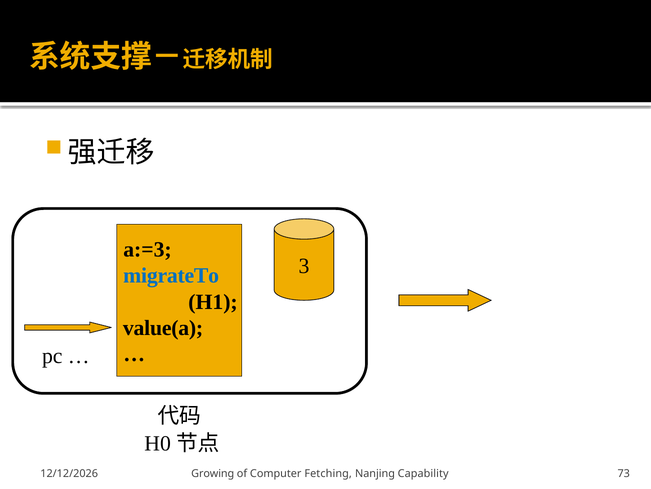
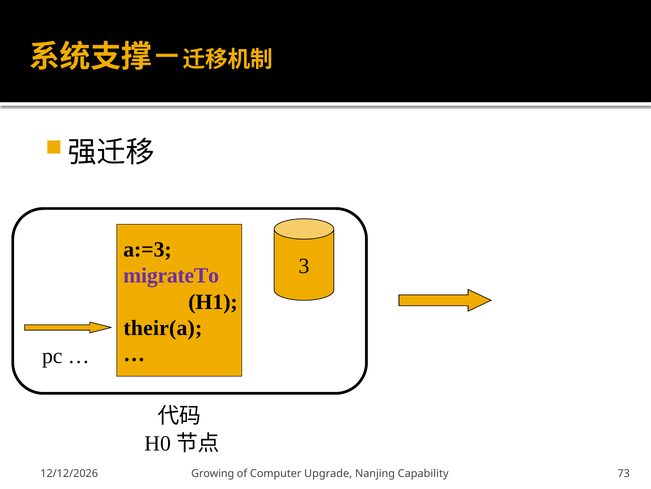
migrateTo colour: blue -> purple
value(a: value(a -> their(a
Fetching: Fetching -> Upgrade
